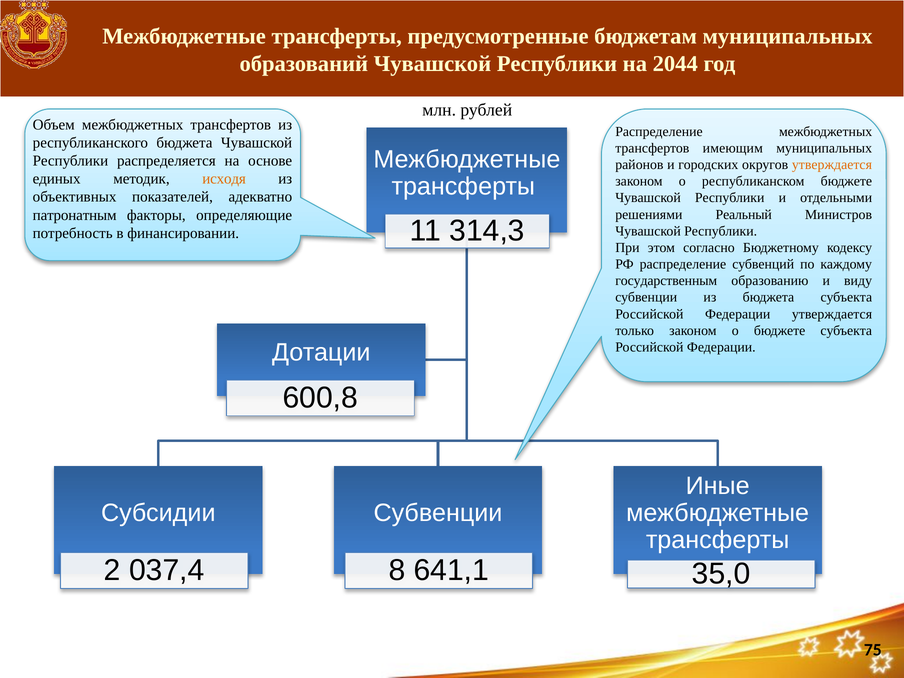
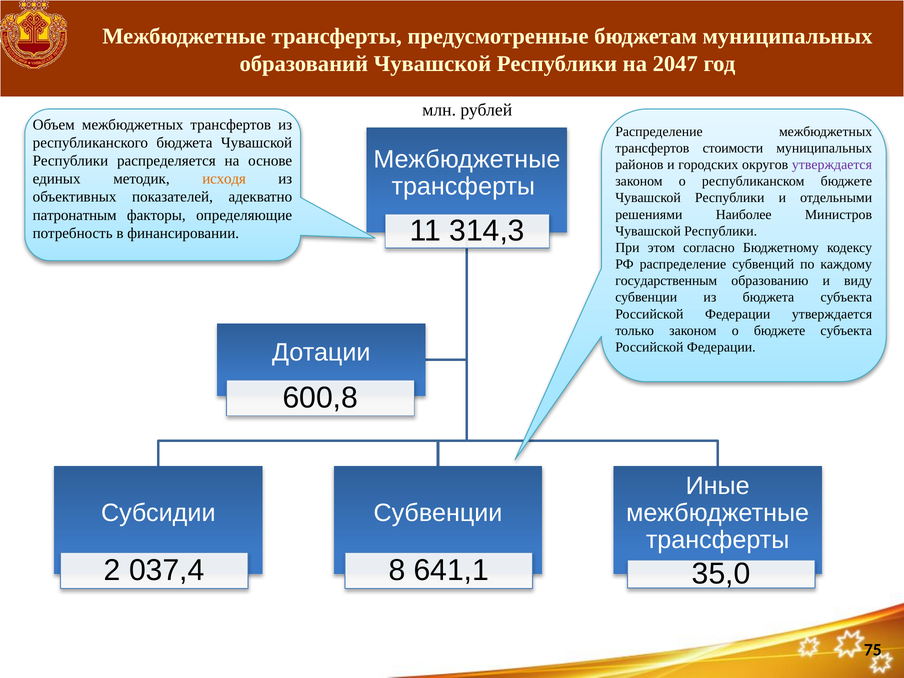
2044: 2044 -> 2047
имеющим: имеющим -> стоимости
утверждается at (832, 165) colour: orange -> purple
Реальный: Реальный -> Наиболее
